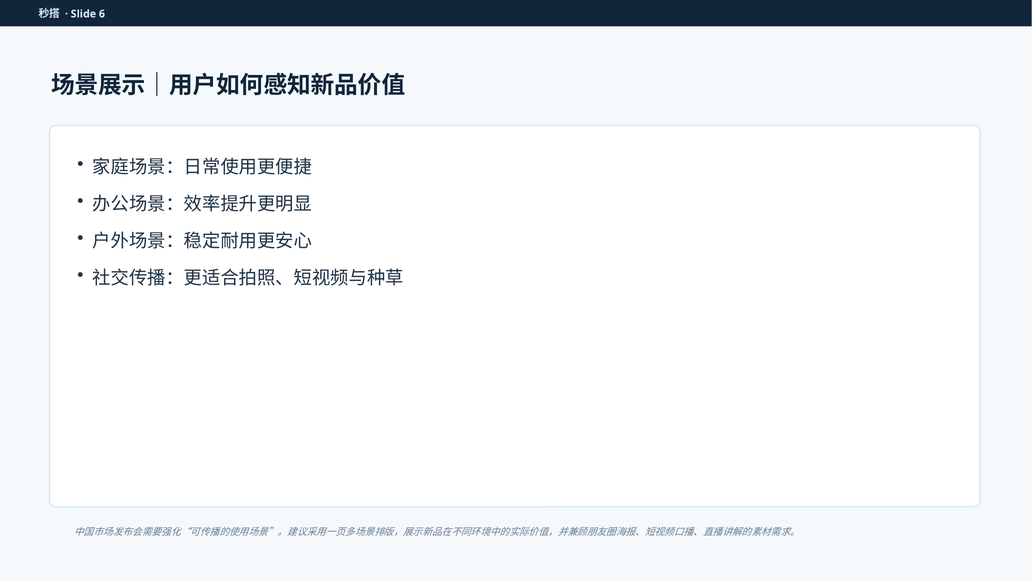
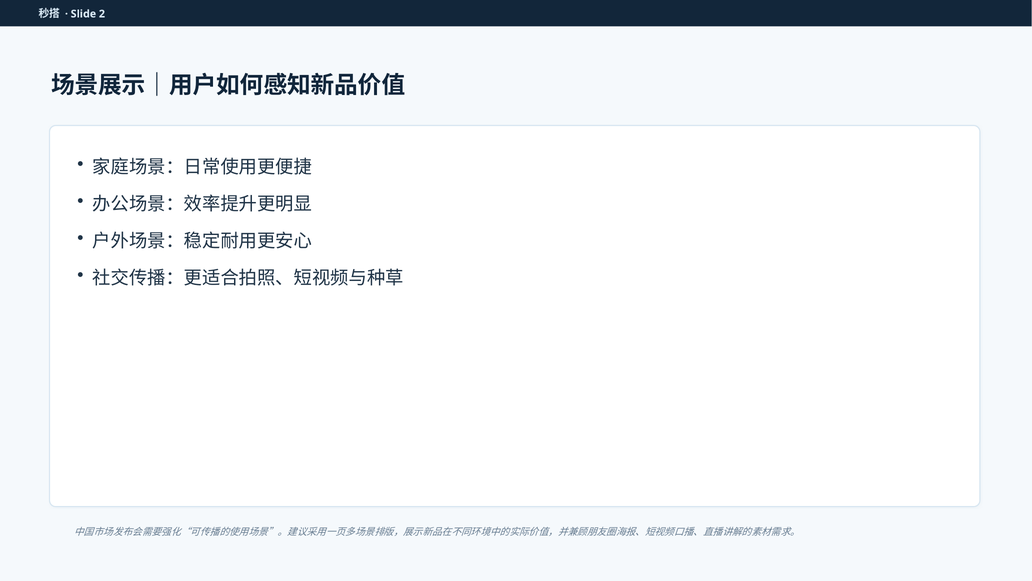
6: 6 -> 2
